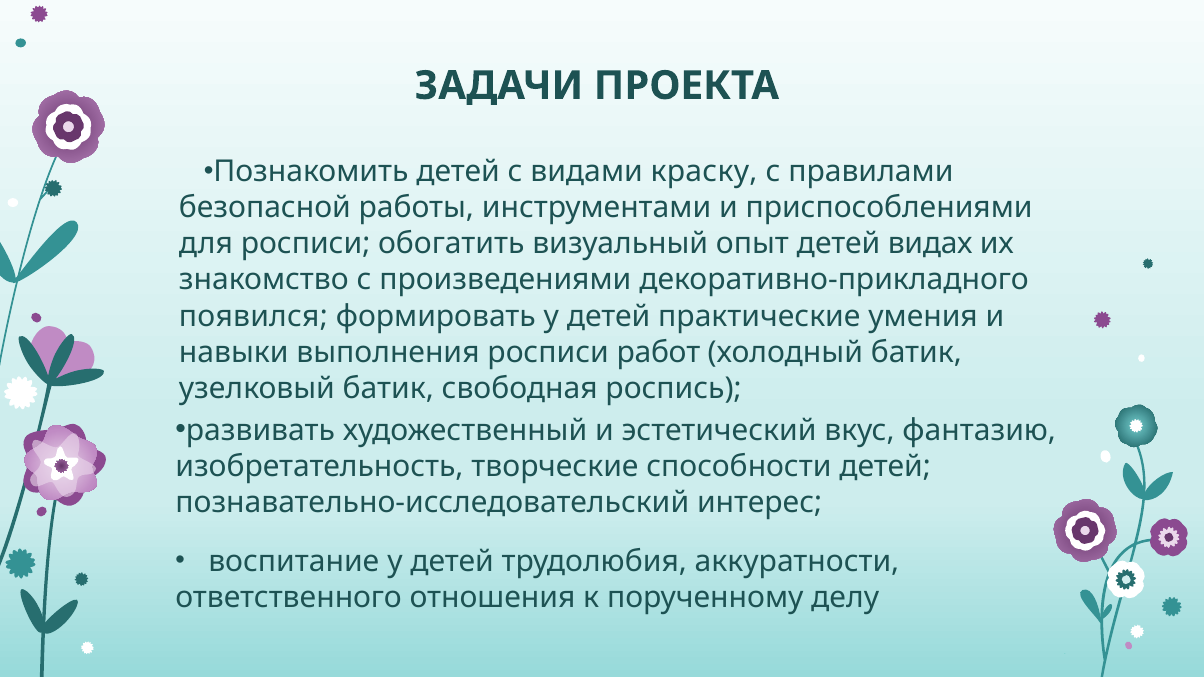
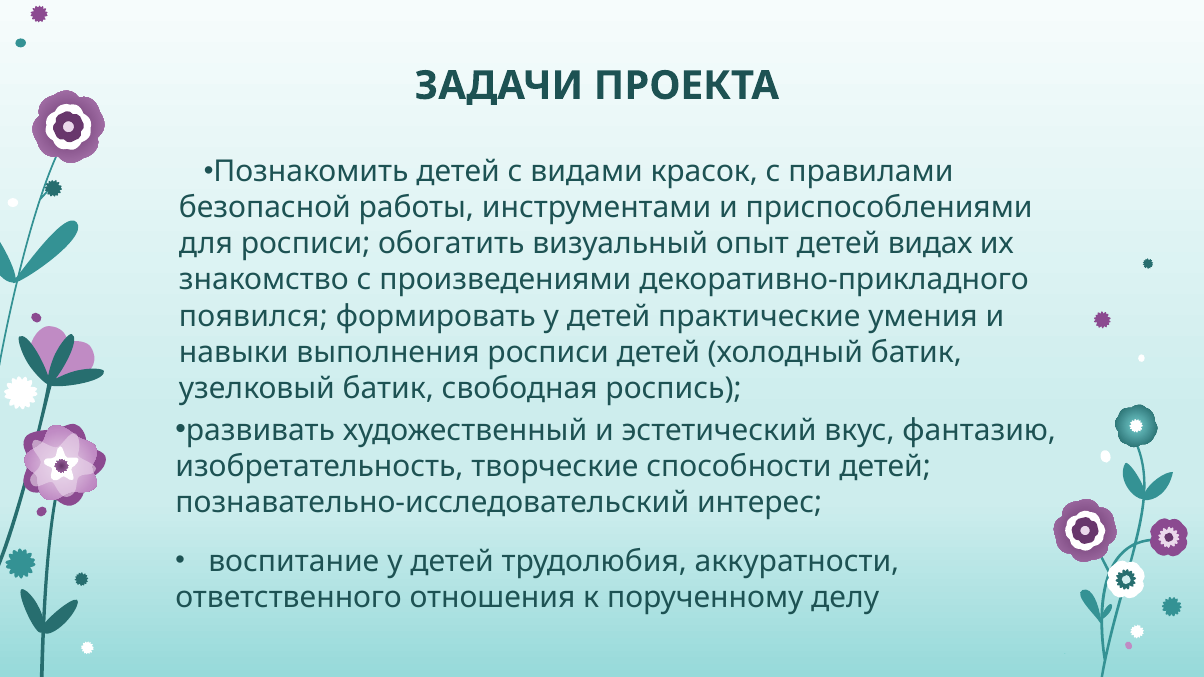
краску: краску -> красок
росписи работ: работ -> детей
